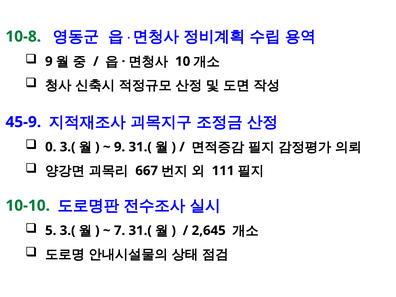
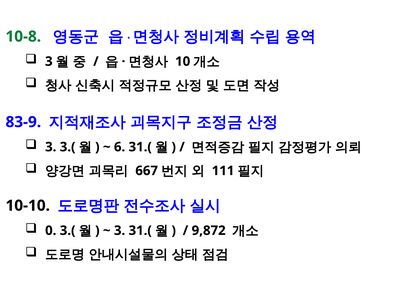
9 at (49, 61): 9 -> 3
45-9: 45-9 -> 83-9
0 at (51, 147): 0 -> 3
9 at (120, 147): 9 -> 6
10-10 colour: green -> black
5: 5 -> 0
7 at (120, 231): 7 -> 3
2,645: 2,645 -> 9,872
